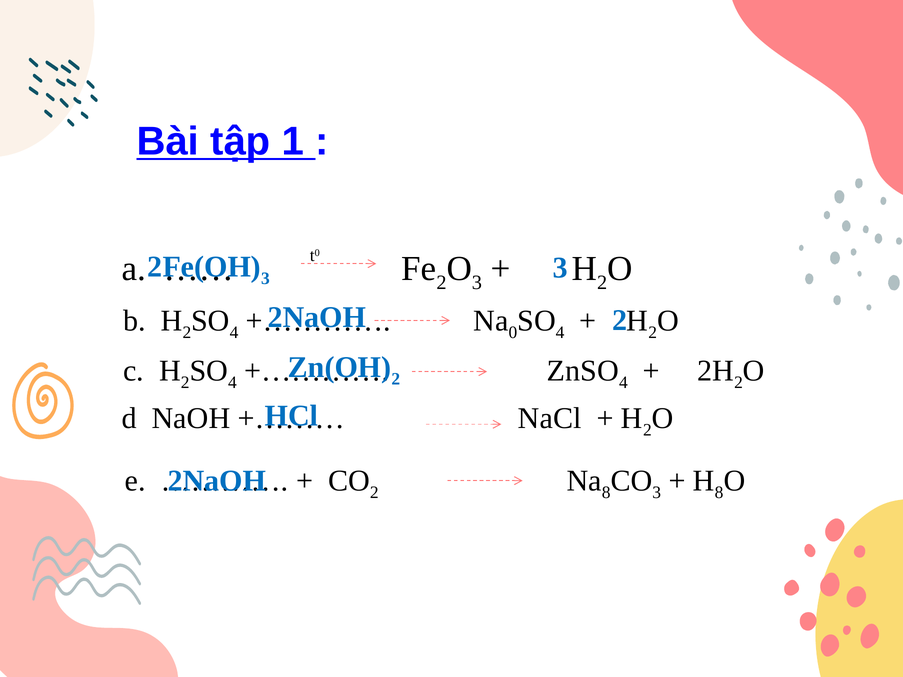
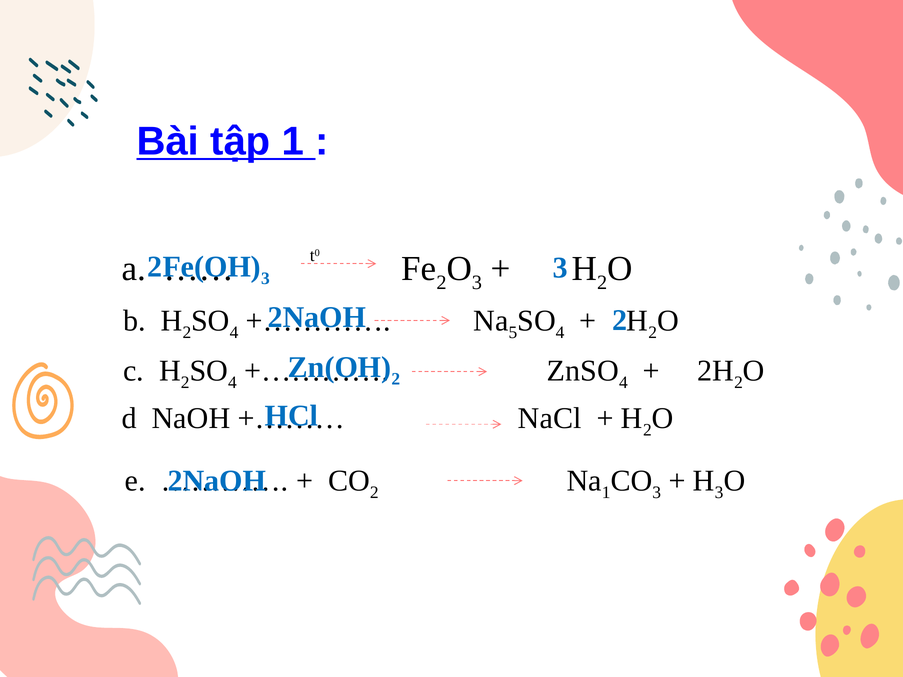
0: 0 -> 5
8 at (606, 493): 8 -> 1
8 at (719, 493): 8 -> 3
